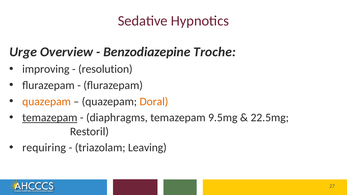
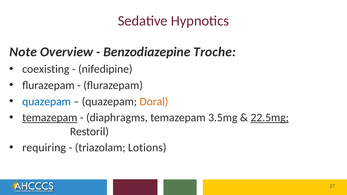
Urge: Urge -> Note
improving: improving -> coexisting
resolution: resolution -> nifedipine
quazepam at (47, 102) colour: orange -> blue
9.5mg: 9.5mg -> 3.5mg
22.5mg underline: none -> present
Leaving: Leaving -> Lotions
